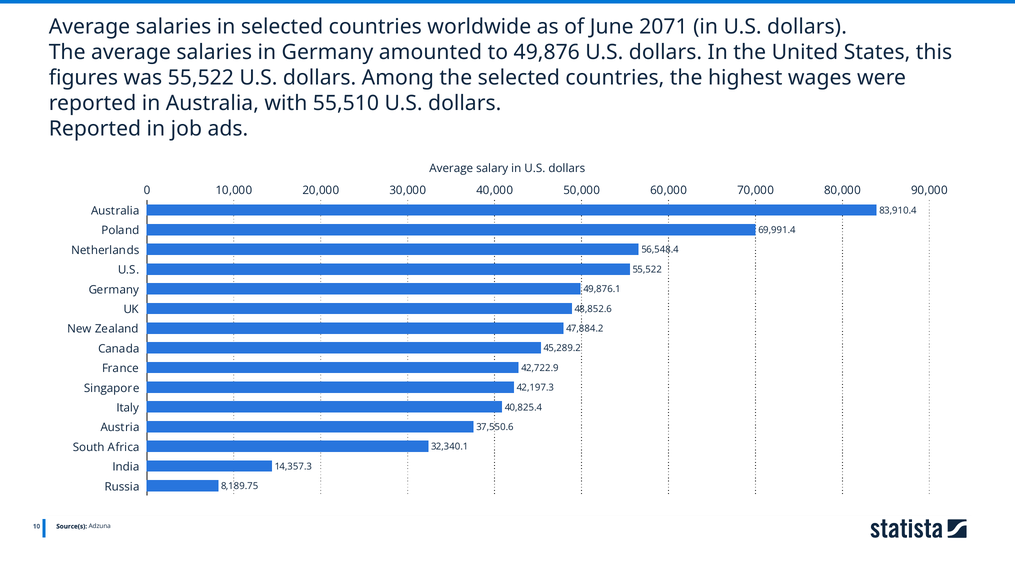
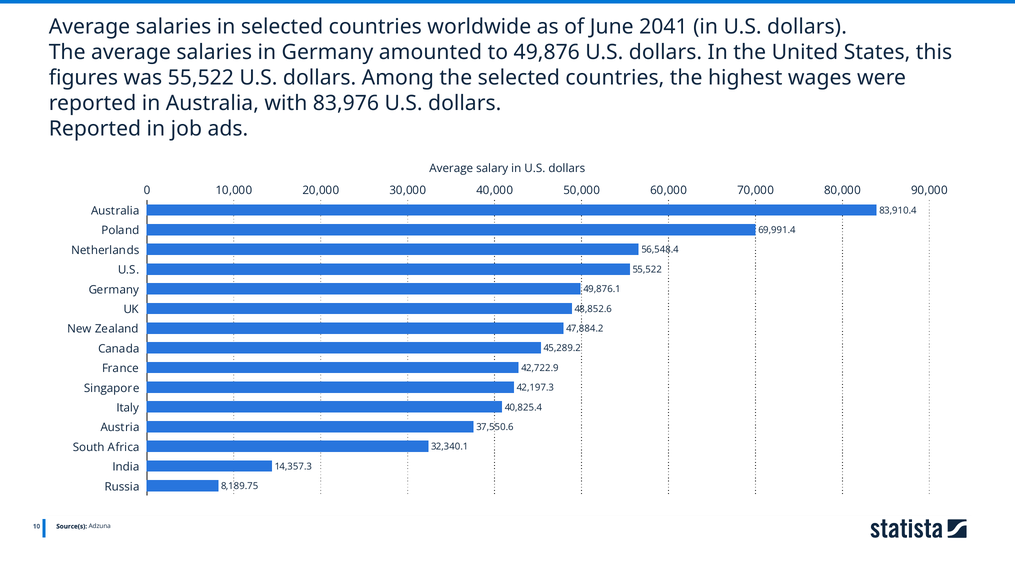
2071: 2071 -> 2041
55,510: 55,510 -> 83,976
